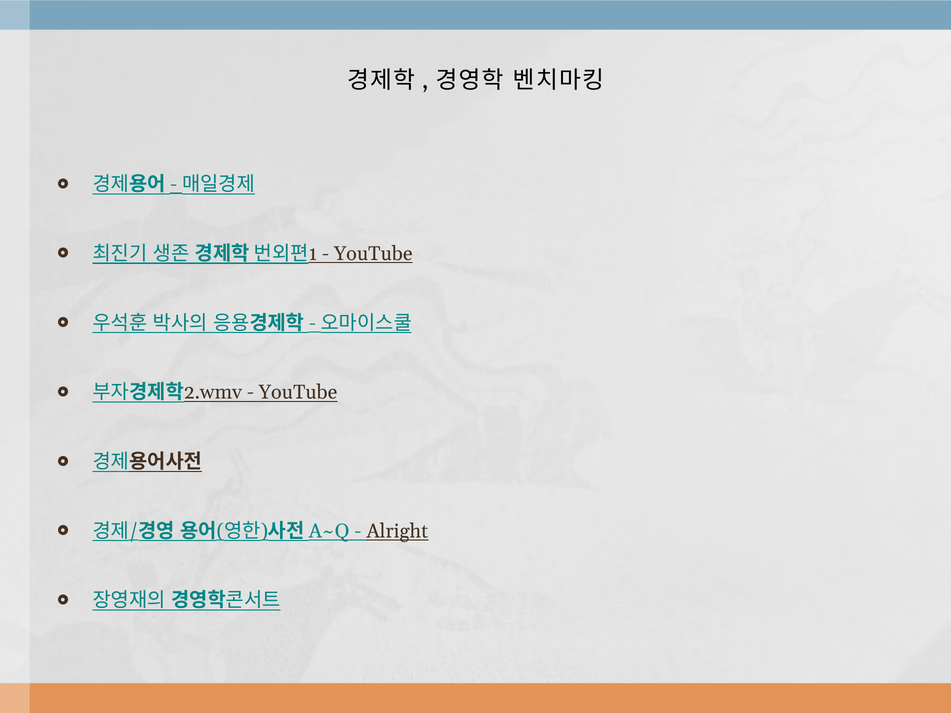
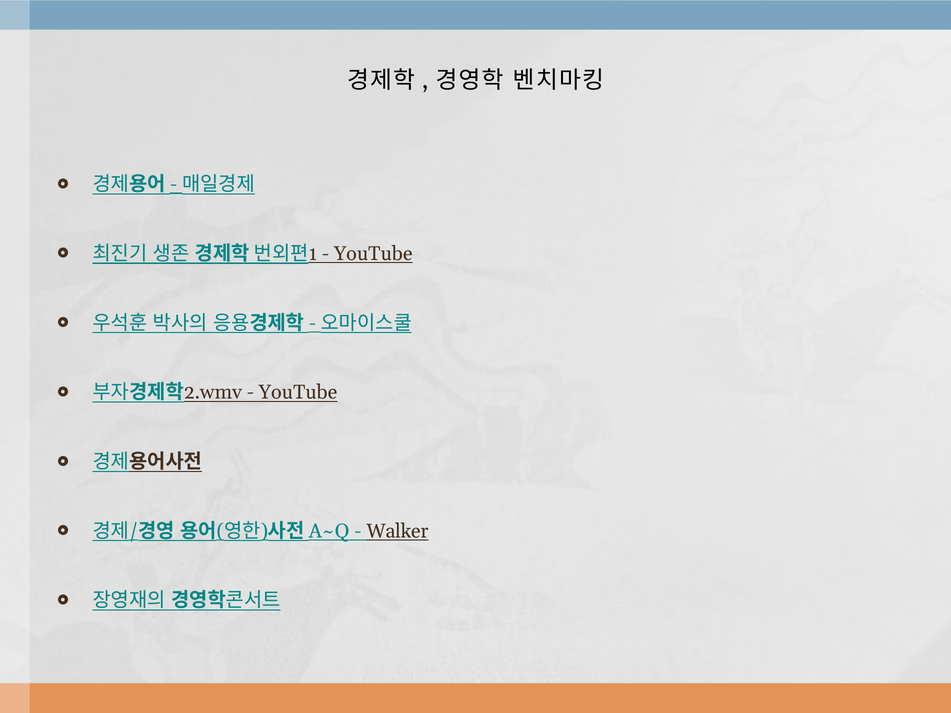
Alright: Alright -> Walker
